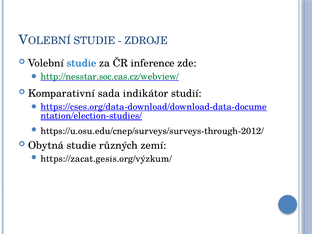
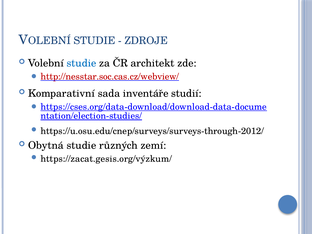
inference: inference -> architekt
http://nesstar.soc.cas.cz/webview/ colour: green -> red
indikátor: indikátor -> inventáře
